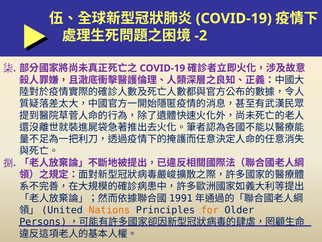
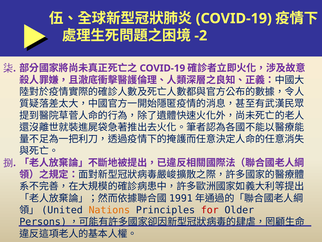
for colour: orange -> red
